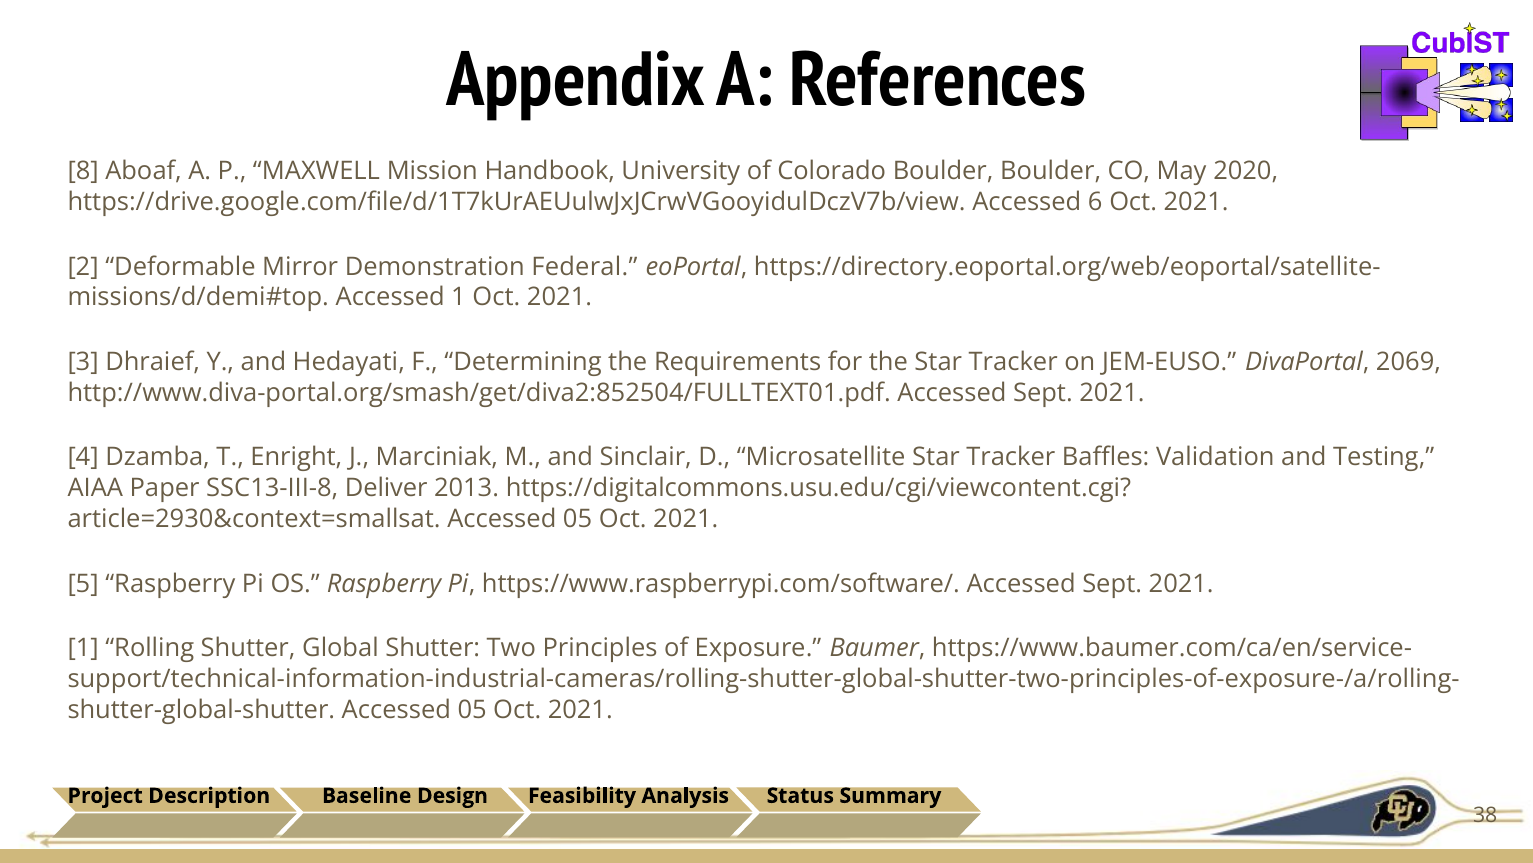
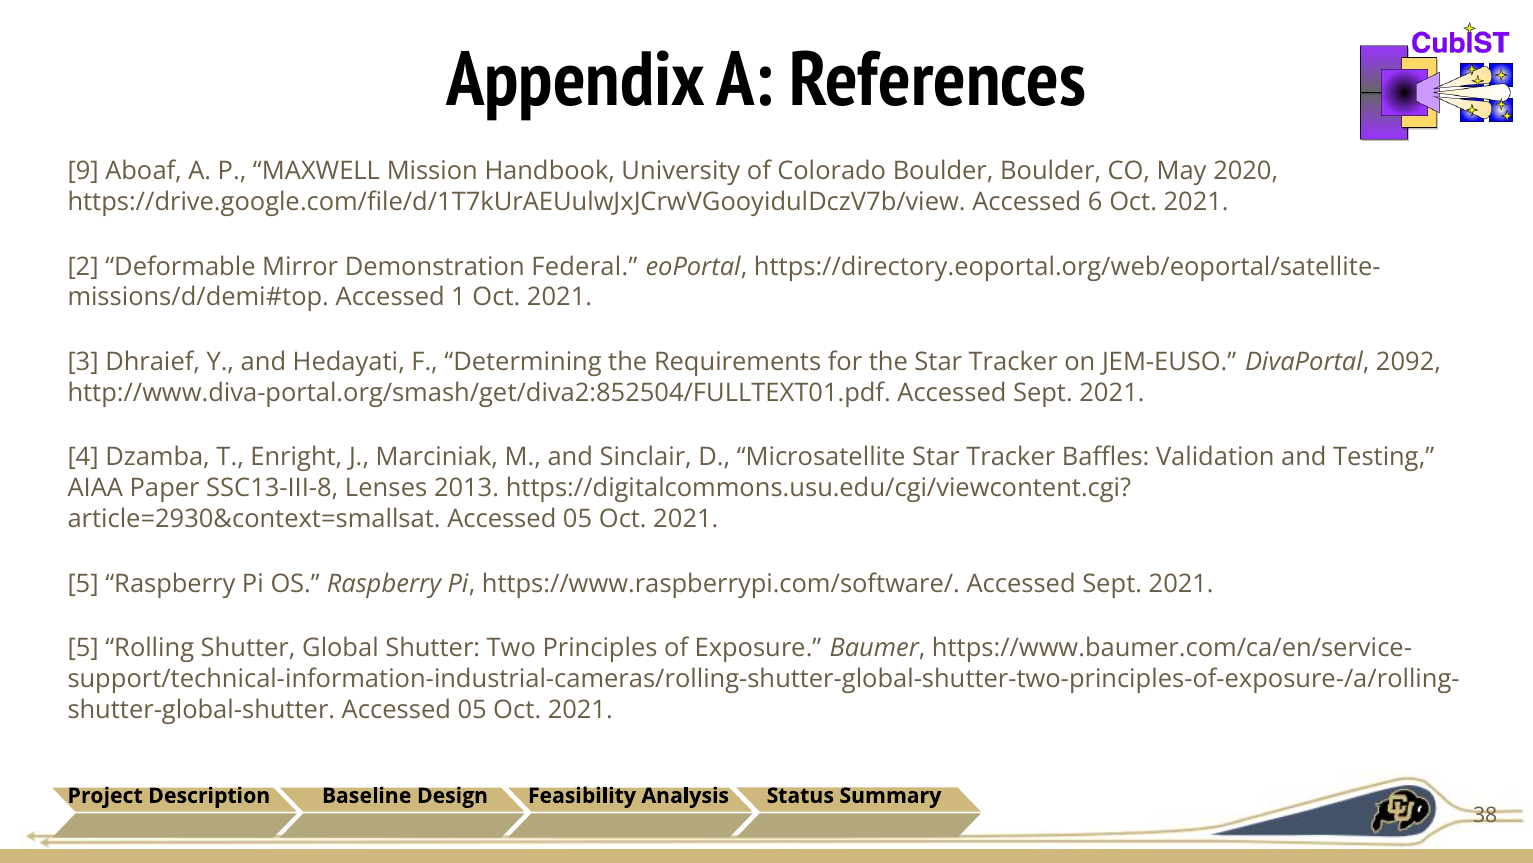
8: 8 -> 9
2069: 2069 -> 2092
Deliver: Deliver -> Lenses
1 at (83, 648): 1 -> 5
